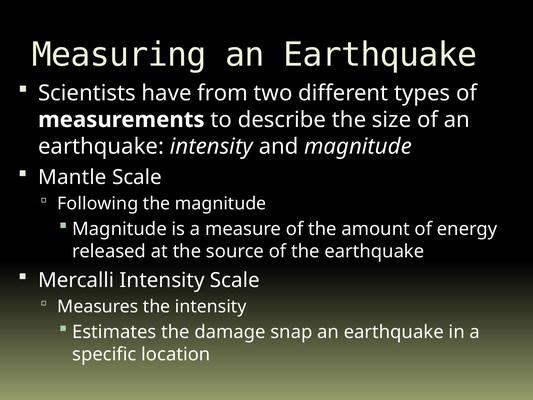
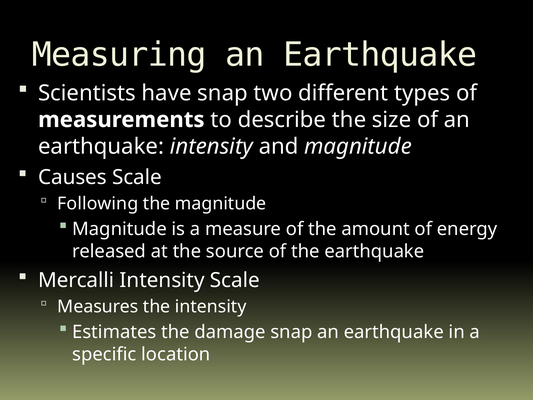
have from: from -> snap
Mantle: Mantle -> Causes
